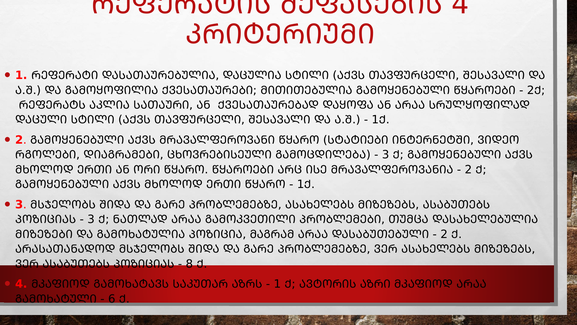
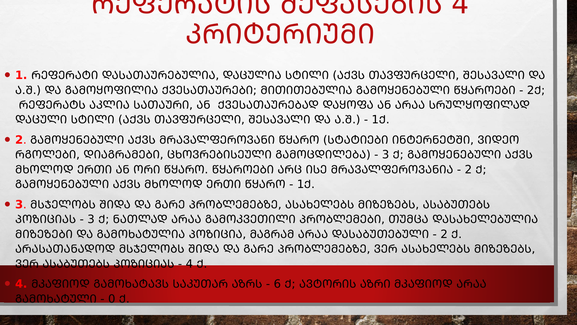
8 at (189, 264): 8 -> 4
1 at (277, 284): 1 -> 6
6: 6 -> 0
